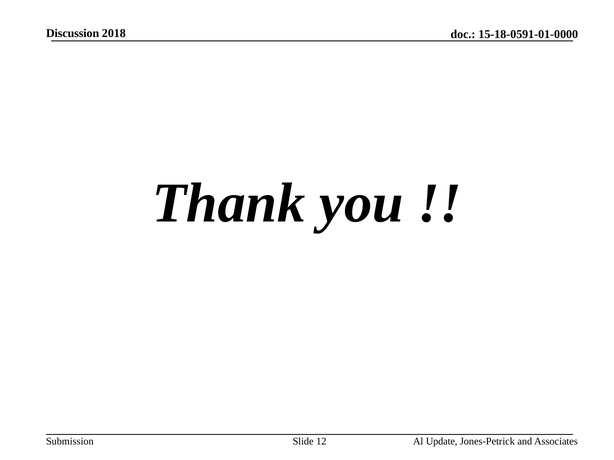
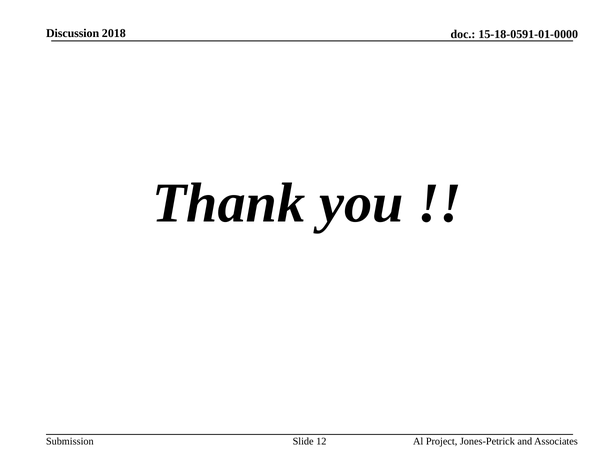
Update: Update -> Project
